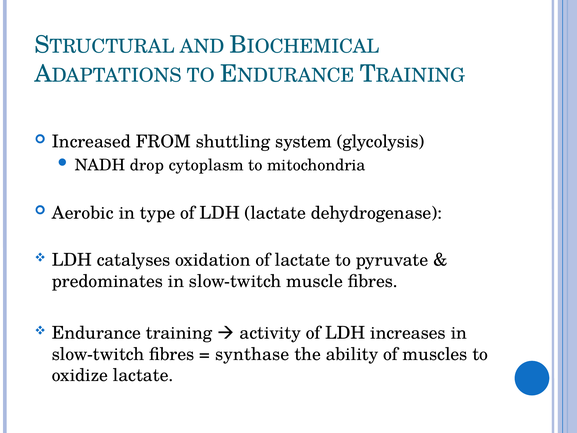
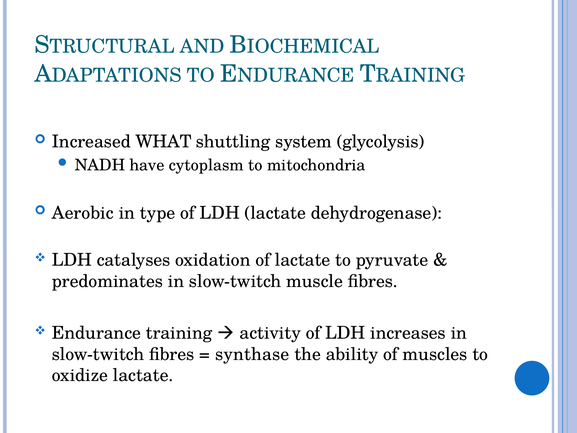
FROM: FROM -> WHAT
drop: drop -> have
